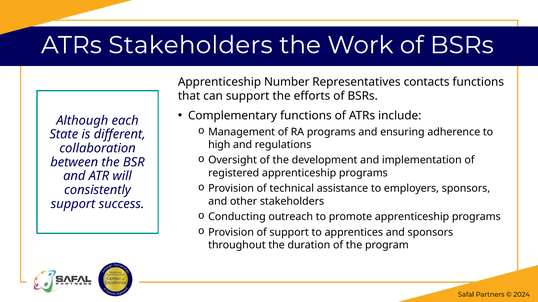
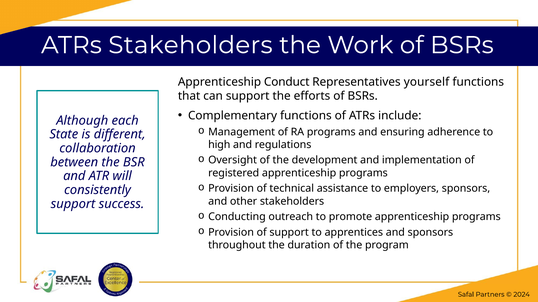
Number: Number -> Conduct
contacts: contacts -> yourself
